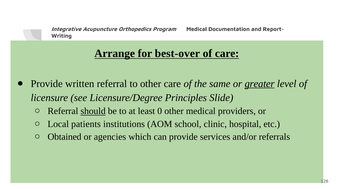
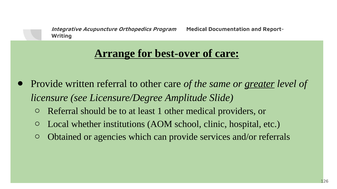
Principles: Principles -> Amplitude
should underline: present -> none
0: 0 -> 1
patients: patients -> whether
